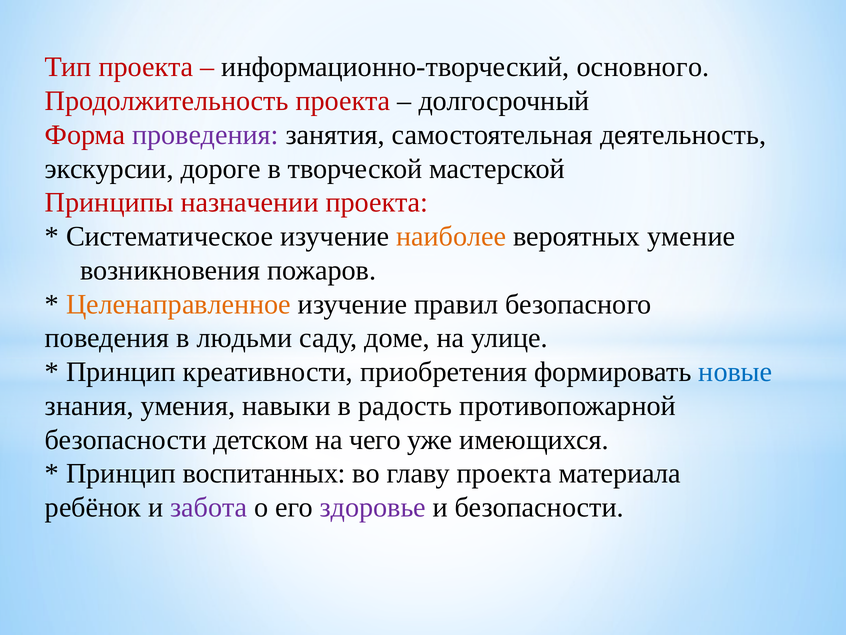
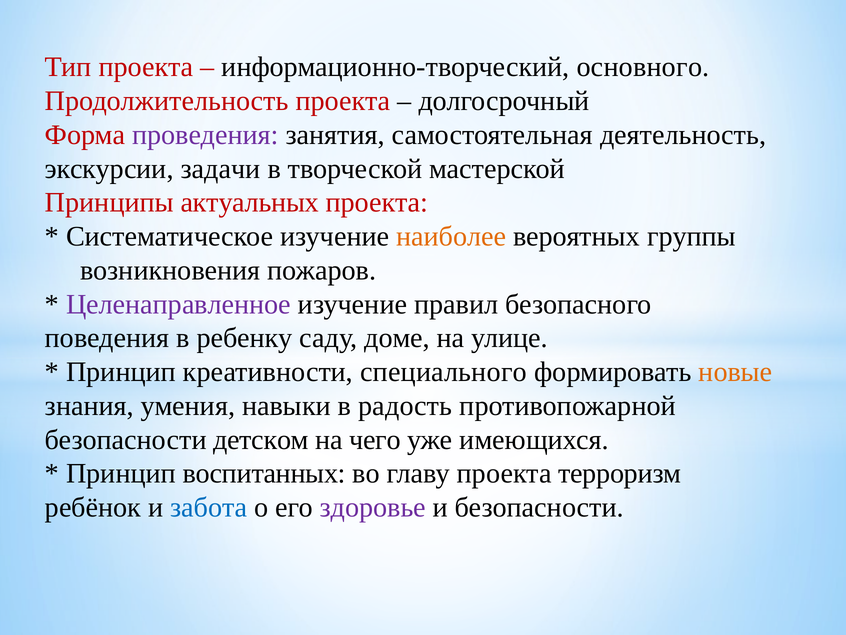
дороге: дороге -> задачи
назначении: назначении -> актуальных
умение: умение -> группы
Целенаправленное colour: orange -> purple
людьми: людьми -> ребенку
приобретения: приобретения -> специального
новые colour: blue -> orange
материала: материала -> терроризм
забота colour: purple -> blue
